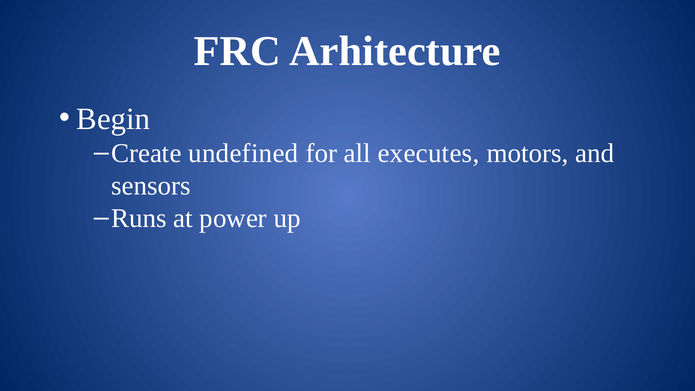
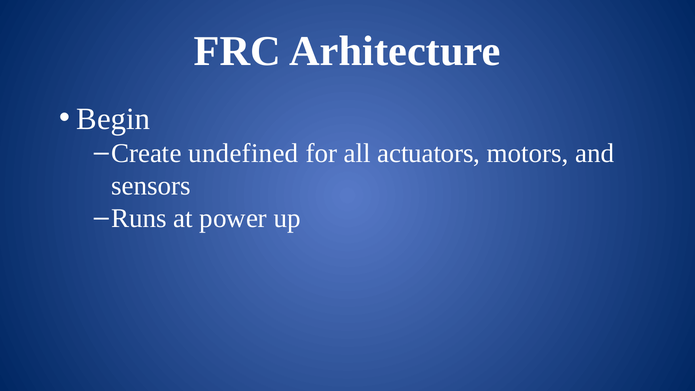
executes: executes -> actuators
